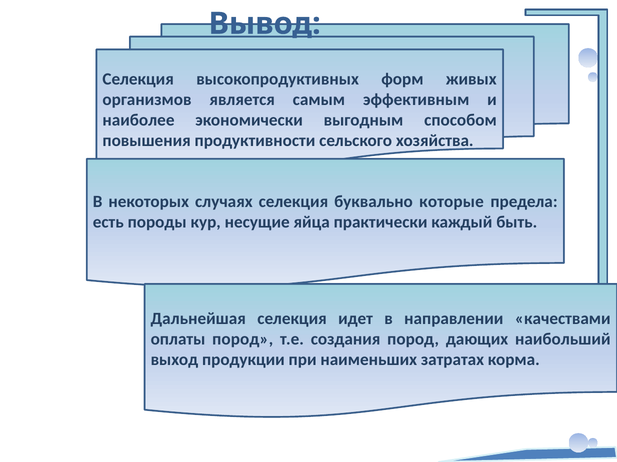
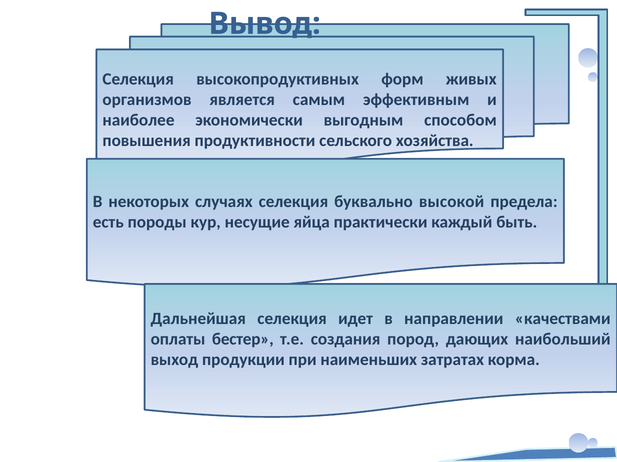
которые: которые -> высокой
оплаты пород: пород -> бестер
